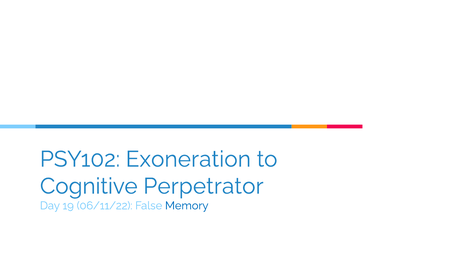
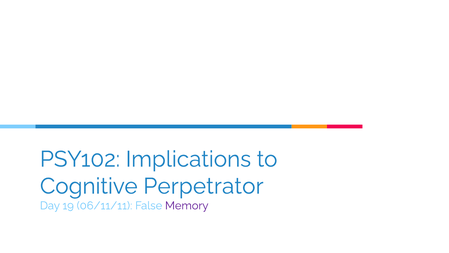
Exoneration: Exoneration -> Implications
06/11/22: 06/11/22 -> 06/11/11
Memory colour: blue -> purple
